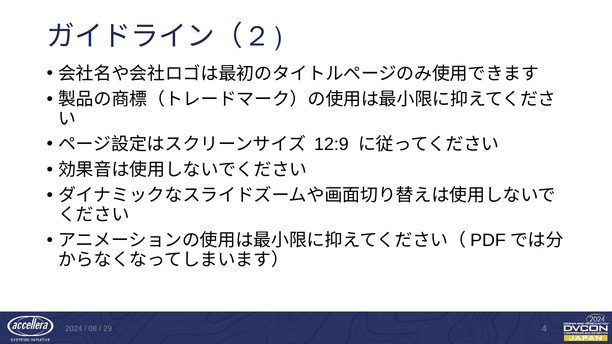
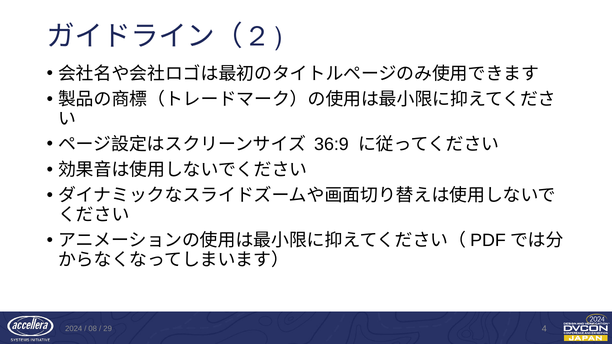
12:9: 12:9 -> 36:9
